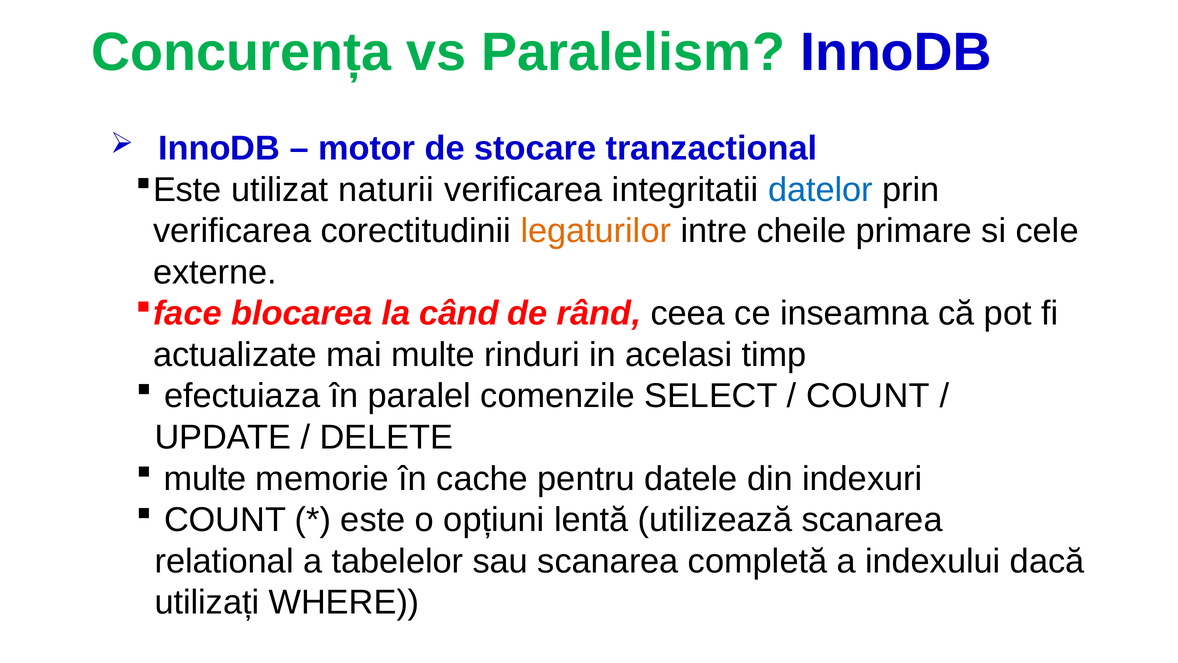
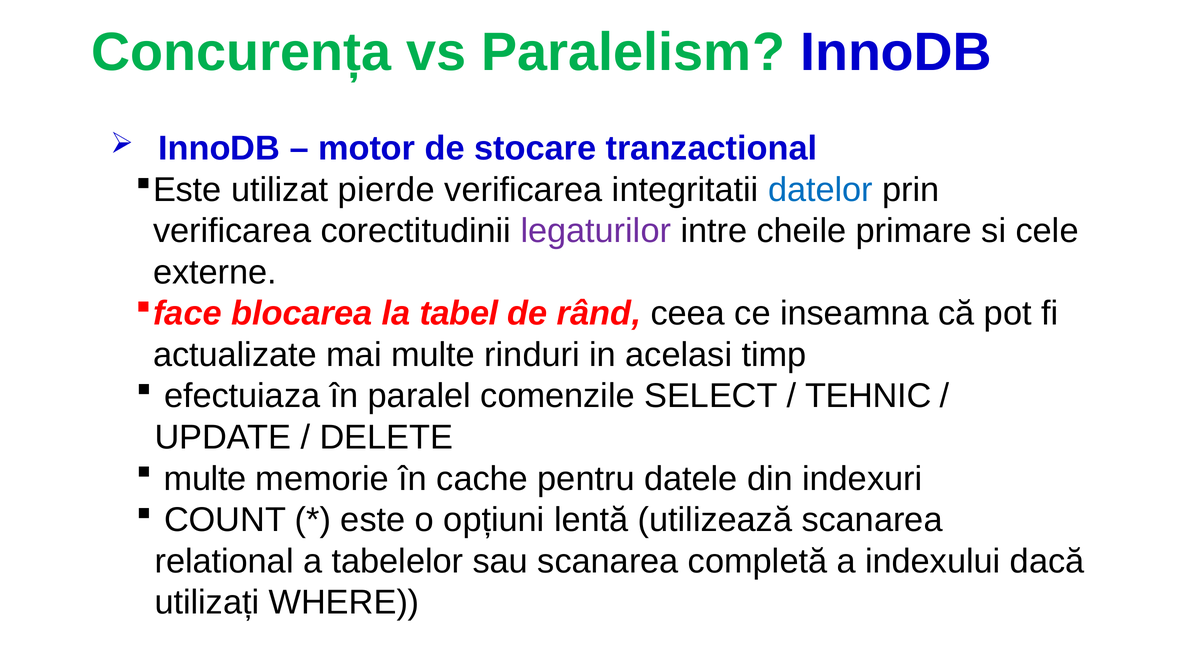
naturii: naturii -> pierde
legaturilor colour: orange -> purple
când: când -> tabel
COUNT at (868, 396): COUNT -> TEHNIC
